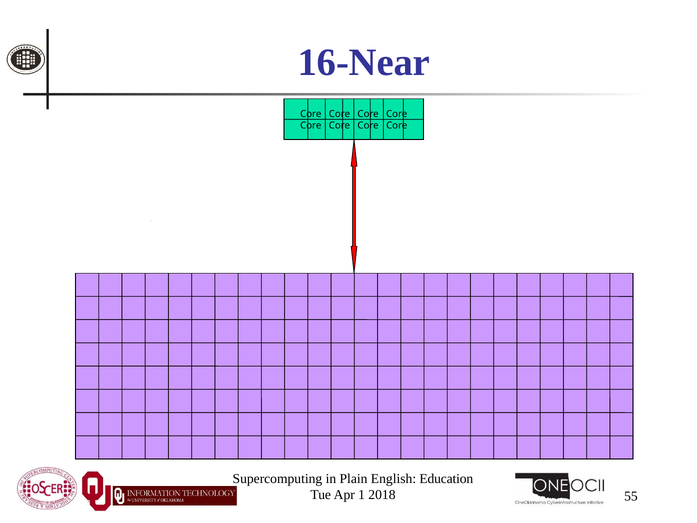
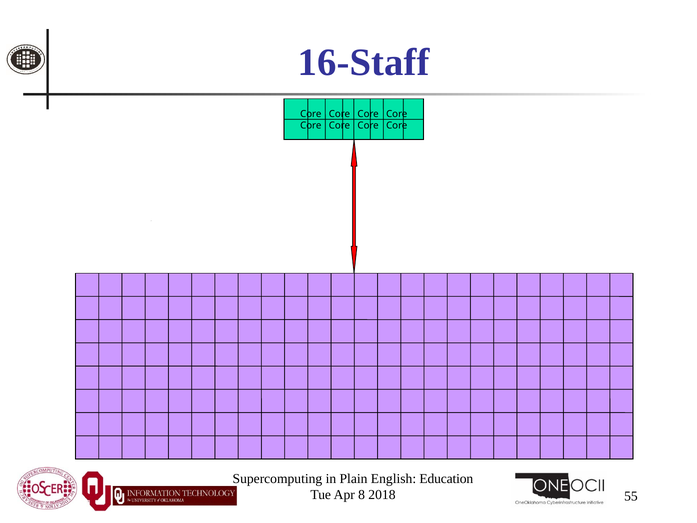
16-Near: 16-Near -> 16-Staff
1: 1 -> 8
